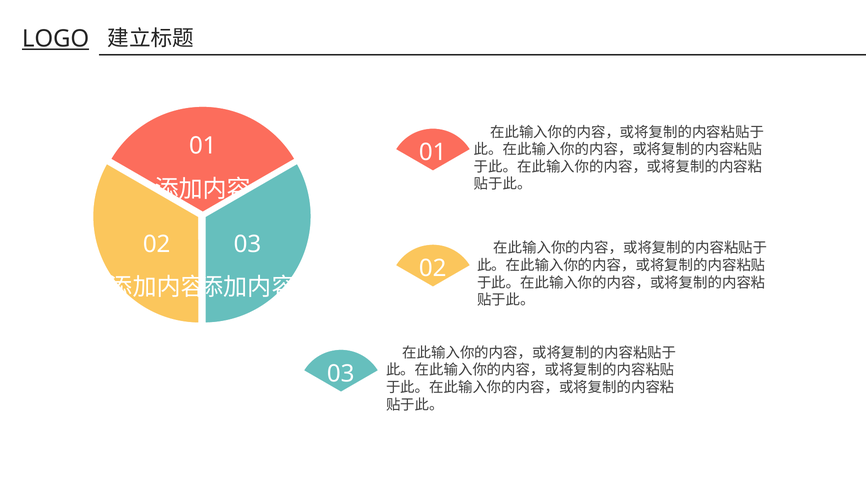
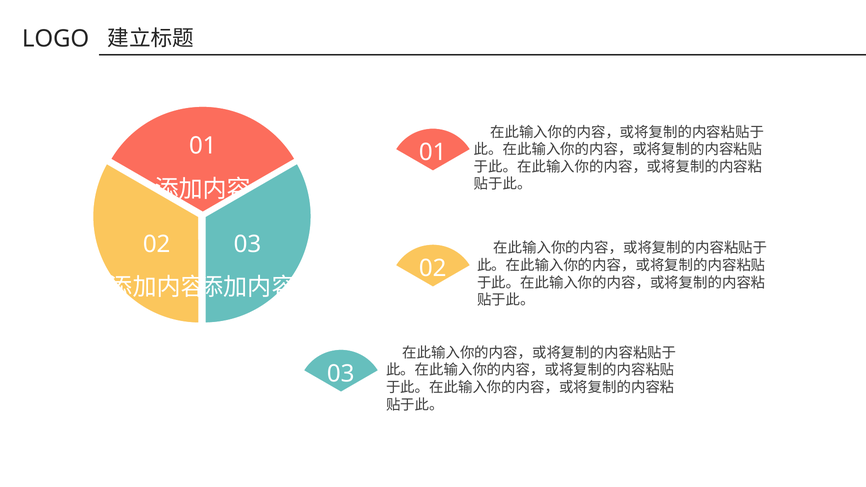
LOGO underline: present -> none
